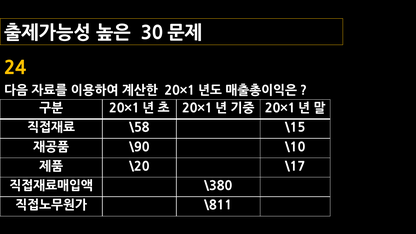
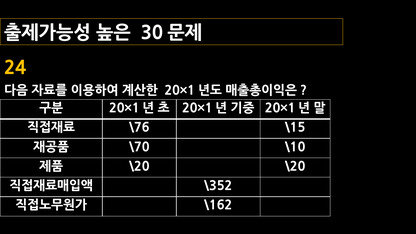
\58: \58 -> \76
\90: \90 -> \70
\20 \17: \17 -> \20
\380: \380 -> \352
\811: \811 -> \162
